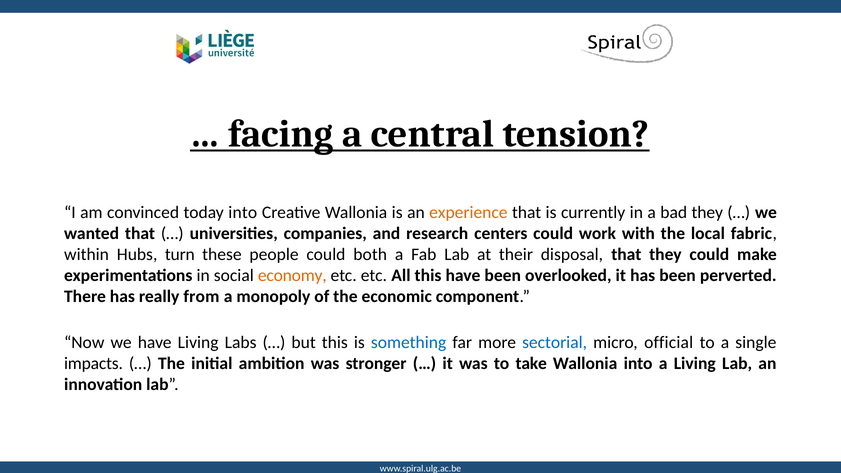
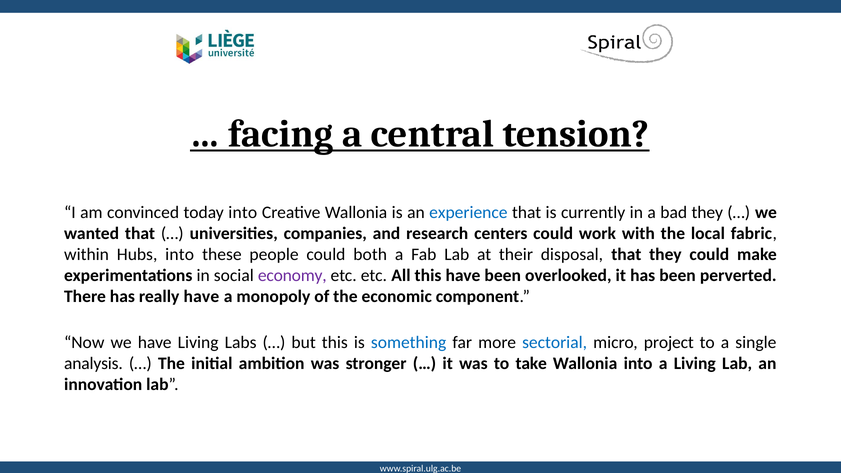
experience colour: orange -> blue
Hubs turn: turn -> into
economy colour: orange -> purple
really from: from -> have
official: official -> project
impacts: impacts -> analysis
